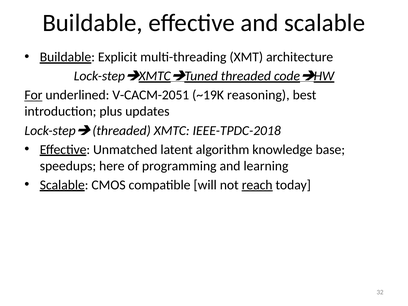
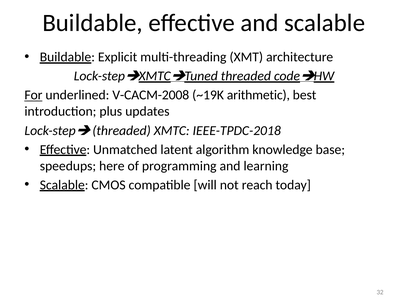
V-CACM-2051: V-CACM-2051 -> V-CACM-2008
reasoning: reasoning -> arithmetic
reach underline: present -> none
